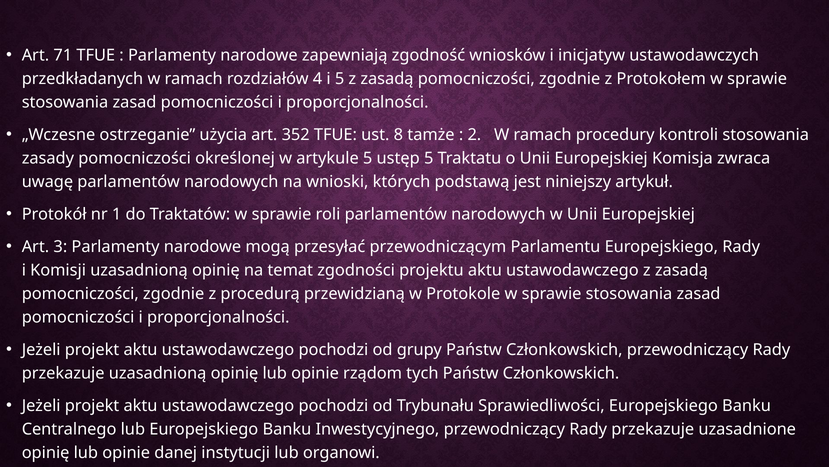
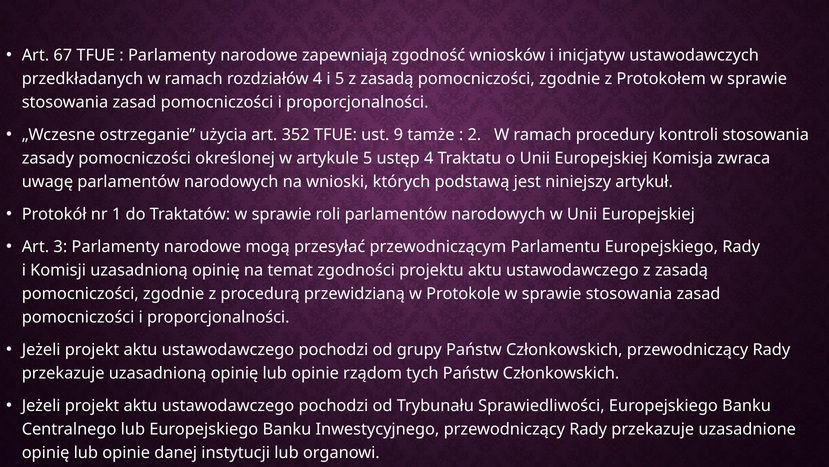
71: 71 -> 67
8: 8 -> 9
ustęp 5: 5 -> 4
